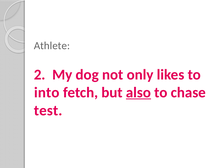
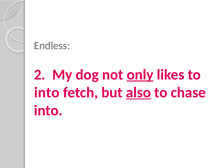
Athlete: Athlete -> Endless
only underline: none -> present
test at (48, 110): test -> into
